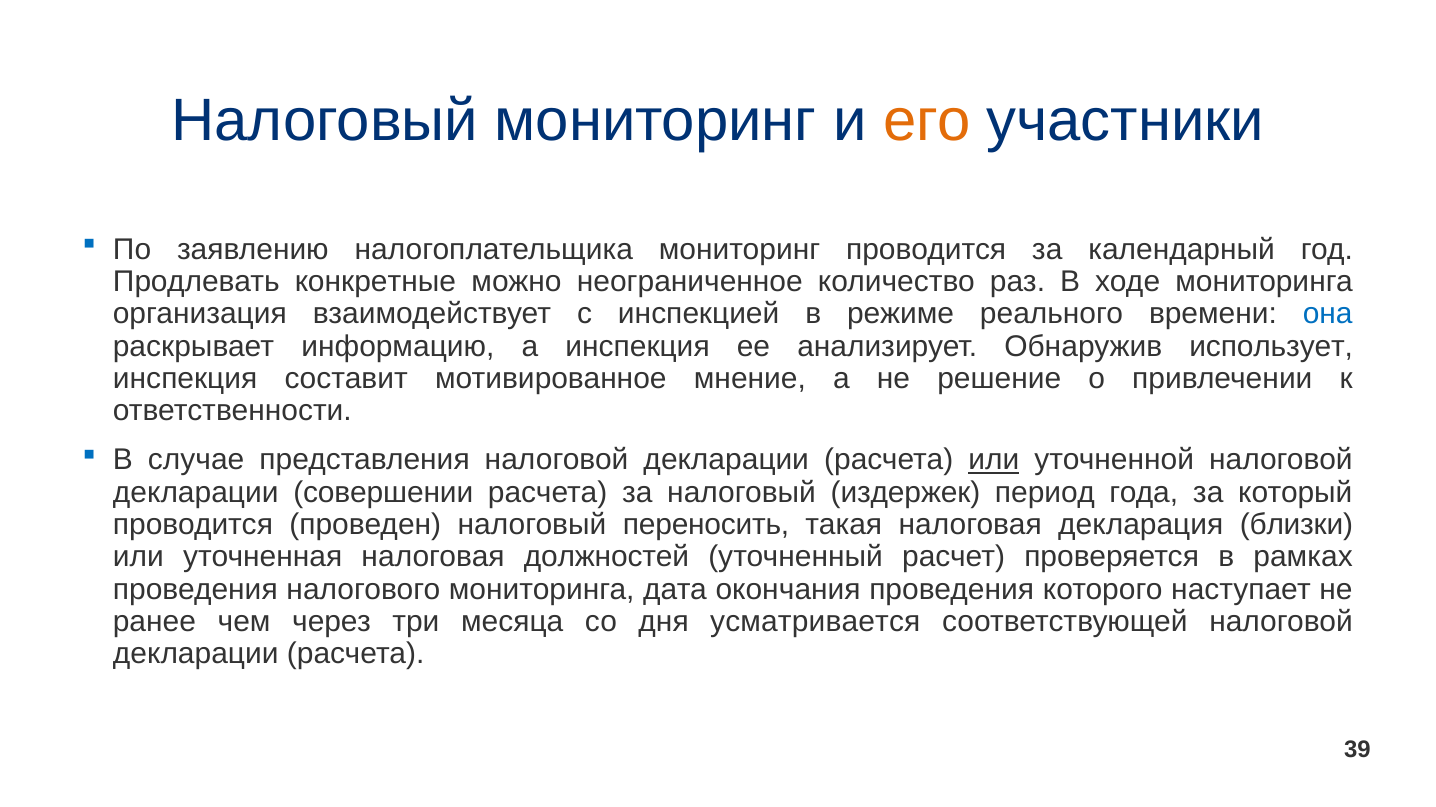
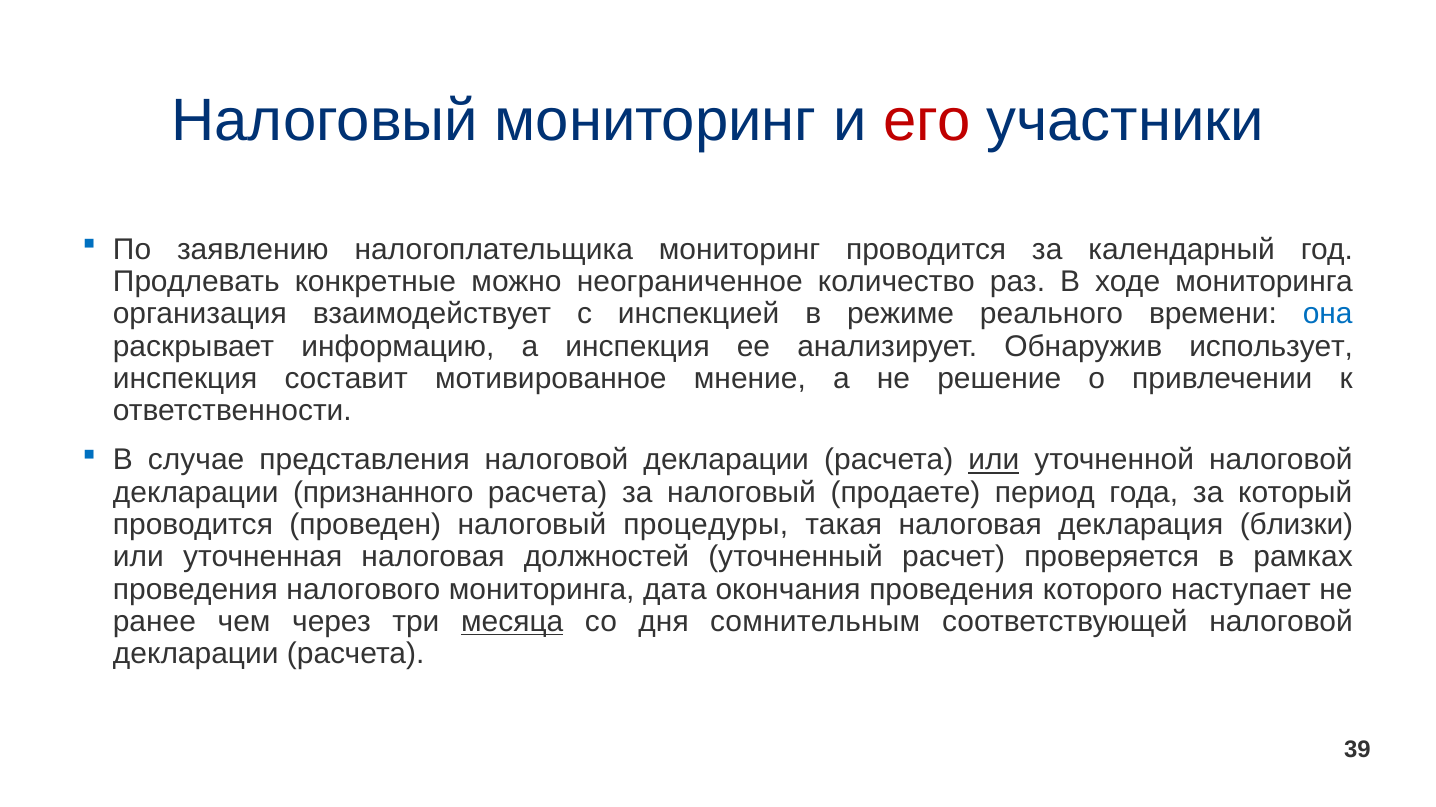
его colour: orange -> red
совершении: совершении -> признанного
издержек: издержек -> продаете
переносить: переносить -> процедуры
месяца underline: none -> present
усматривается: усматривается -> сомнительным
